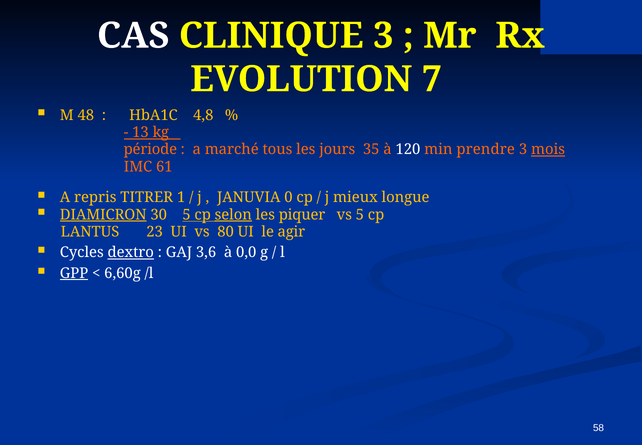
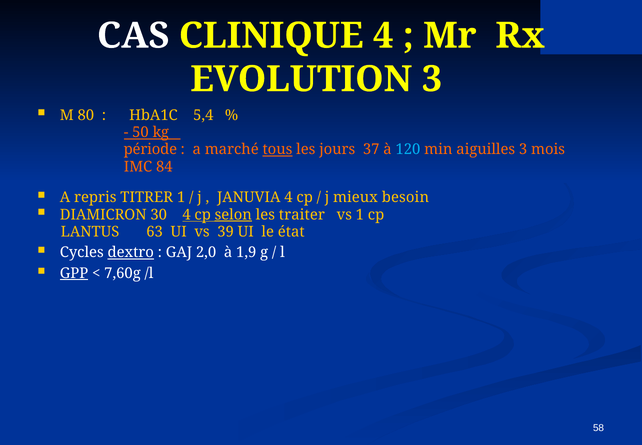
CLINIQUE 3: 3 -> 4
EVOLUTION 7: 7 -> 3
48: 48 -> 80
4,8: 4,8 -> 5,4
13: 13 -> 50
tous underline: none -> present
35: 35 -> 37
120 colour: white -> light blue
prendre: prendre -> aiguilles
mois underline: present -> none
61: 61 -> 84
JANUVIA 0: 0 -> 4
longue: longue -> besoin
DIAMICRON underline: present -> none
30 5: 5 -> 4
piquer: piquer -> traiter
vs 5: 5 -> 1
23: 23 -> 63
80: 80 -> 39
agir: agir -> état
3,6: 3,6 -> 2,0
0,0: 0,0 -> 1,9
6,60g: 6,60g -> 7,60g
